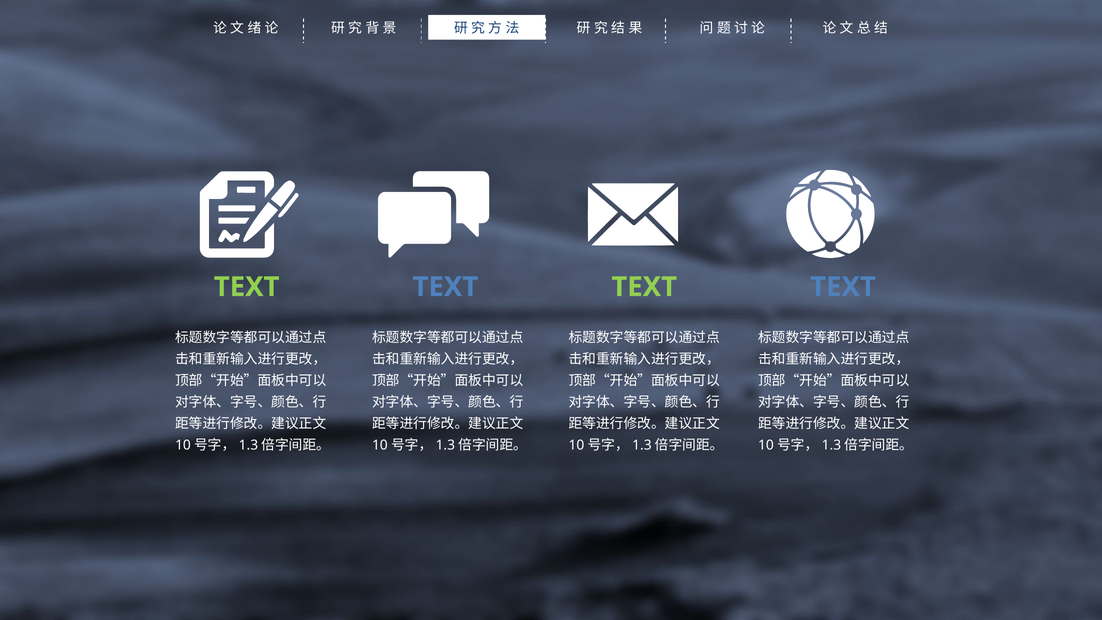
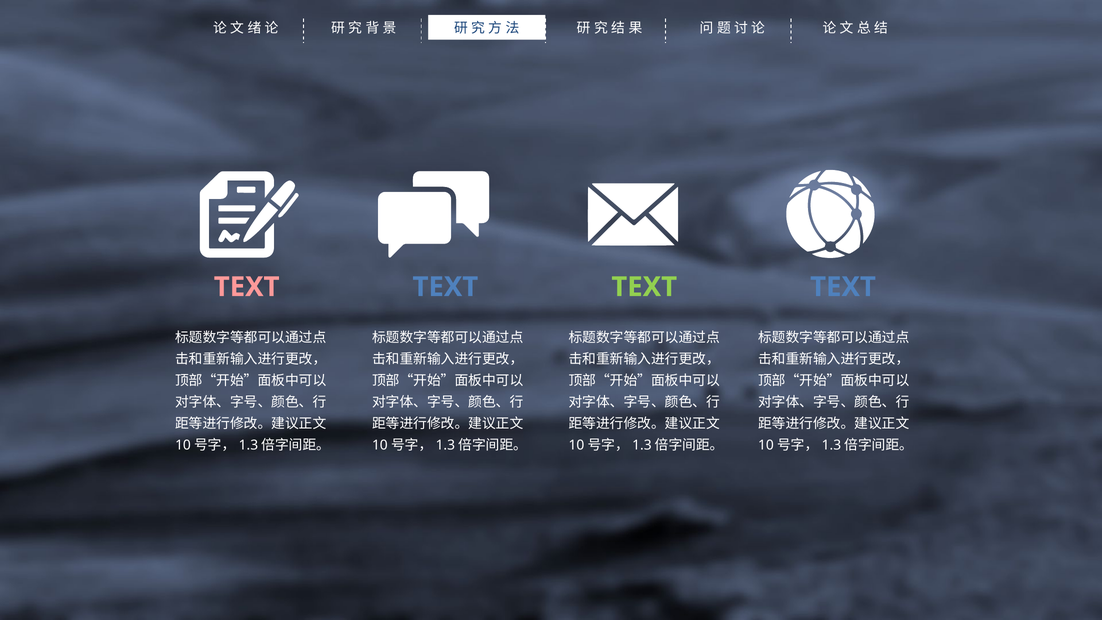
TEXT at (247, 287) colour: light green -> pink
